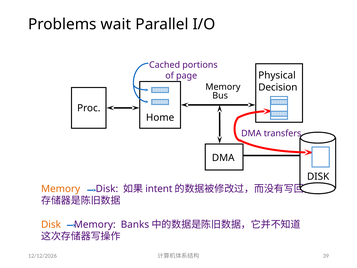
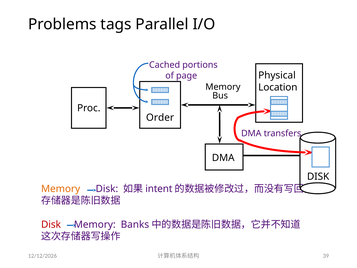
wait: wait -> tags
Decision: Decision -> Location
Home: Home -> Order
Disk at (51, 224) colour: orange -> red
